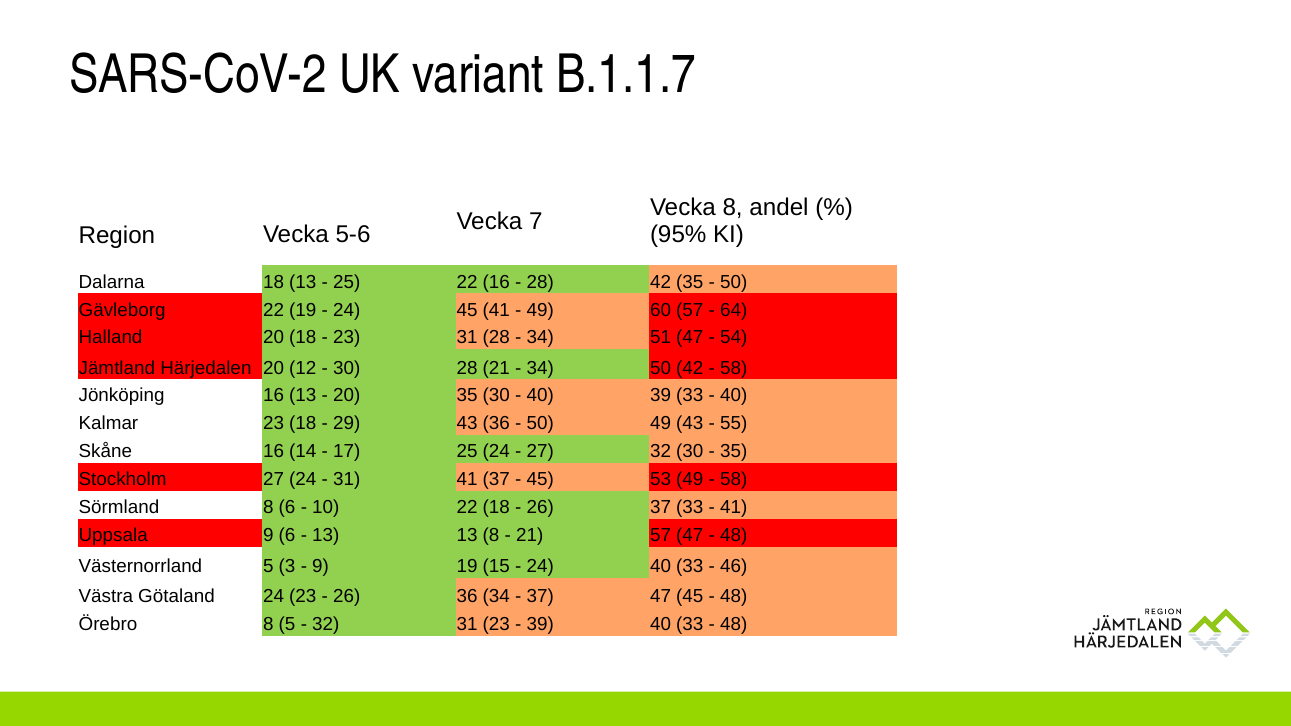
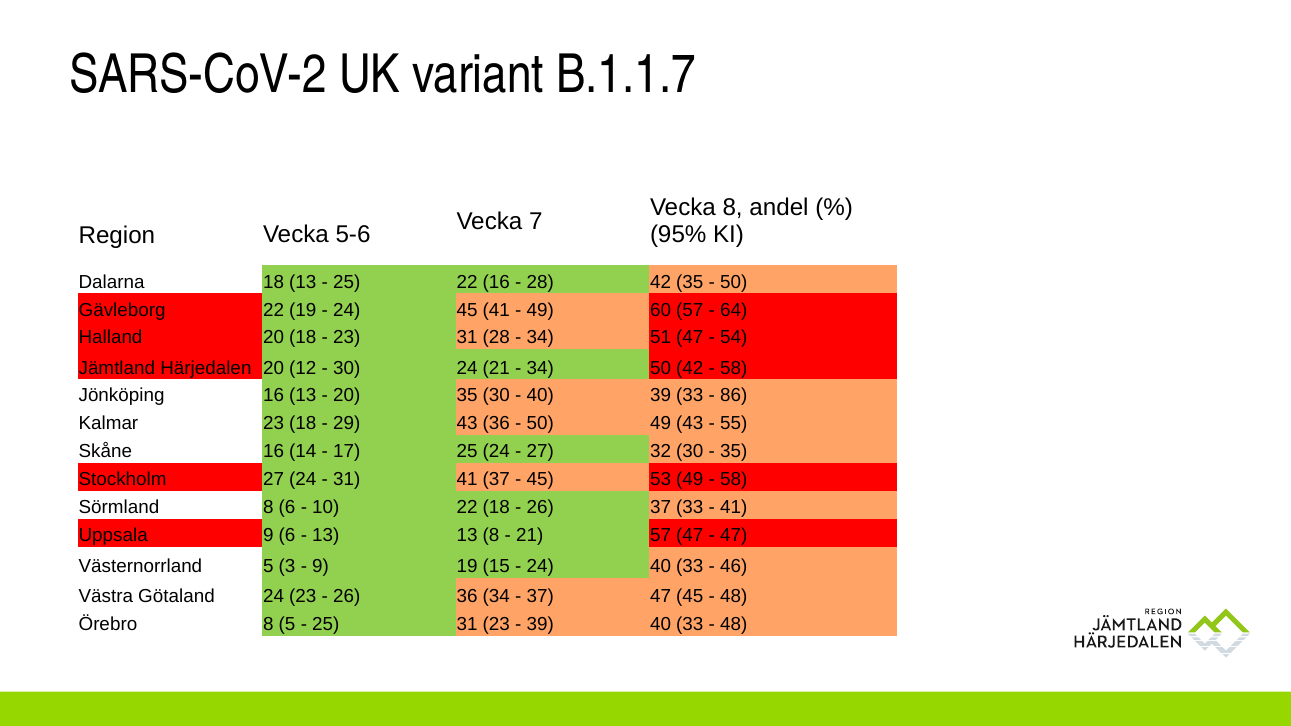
30 28: 28 -> 24
40 at (734, 396): 40 -> 86
48 at (734, 536): 48 -> 47
32 at (326, 625): 32 -> 25
